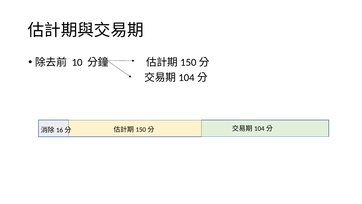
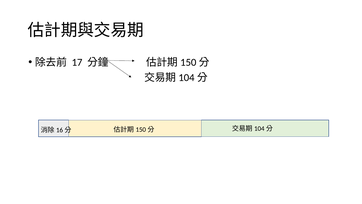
10: 10 -> 17
